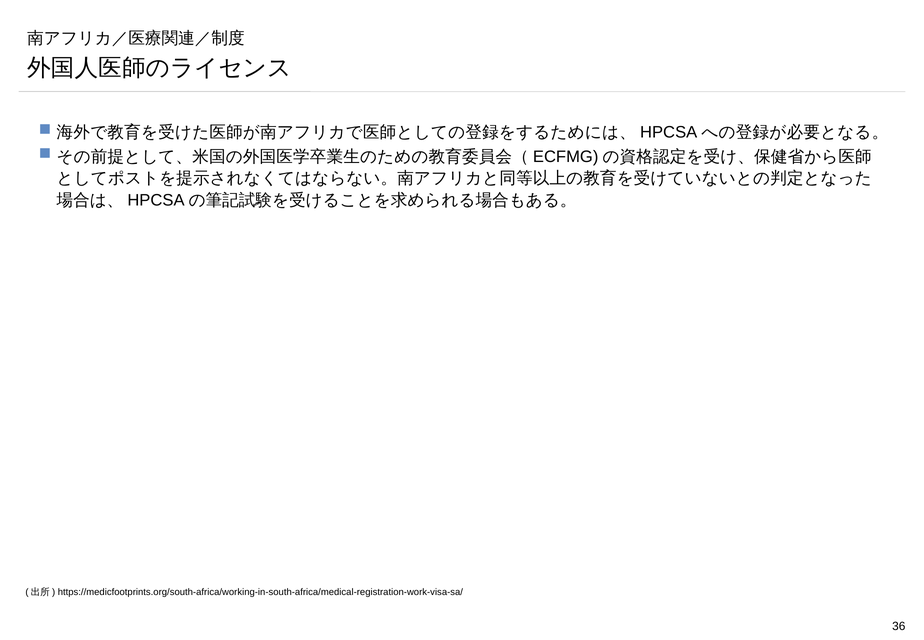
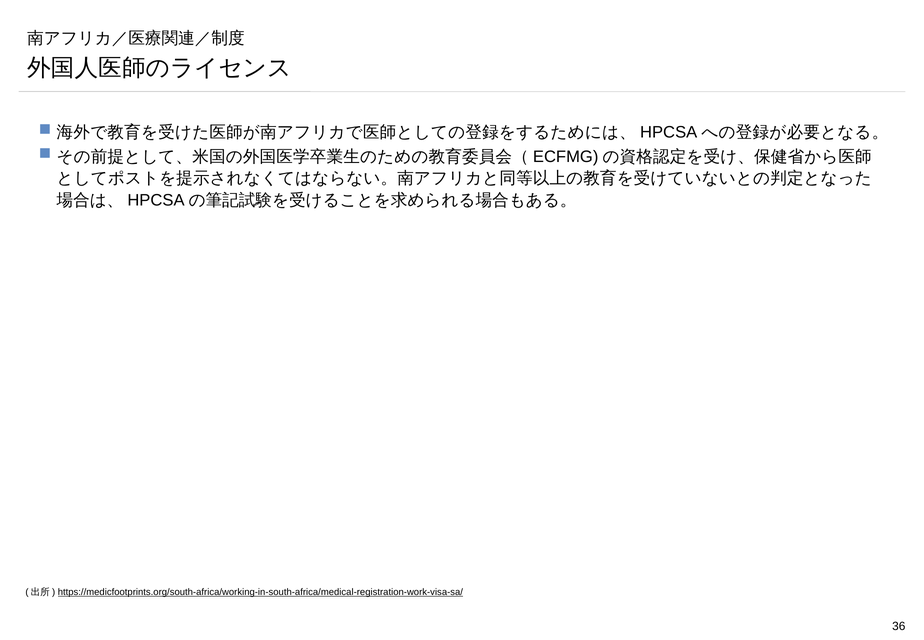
https://medicfootprints.org/south-africa/working-in-south-africa/medical-registration-work-visa-sa/ underline: none -> present
